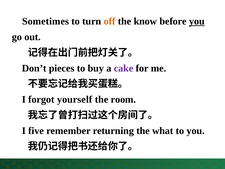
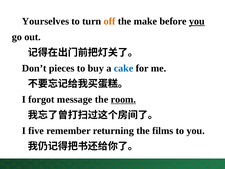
Sometimes: Sometimes -> Yourselves
know: know -> make
cake colour: purple -> blue
yourself: yourself -> message
room underline: none -> present
what: what -> films
